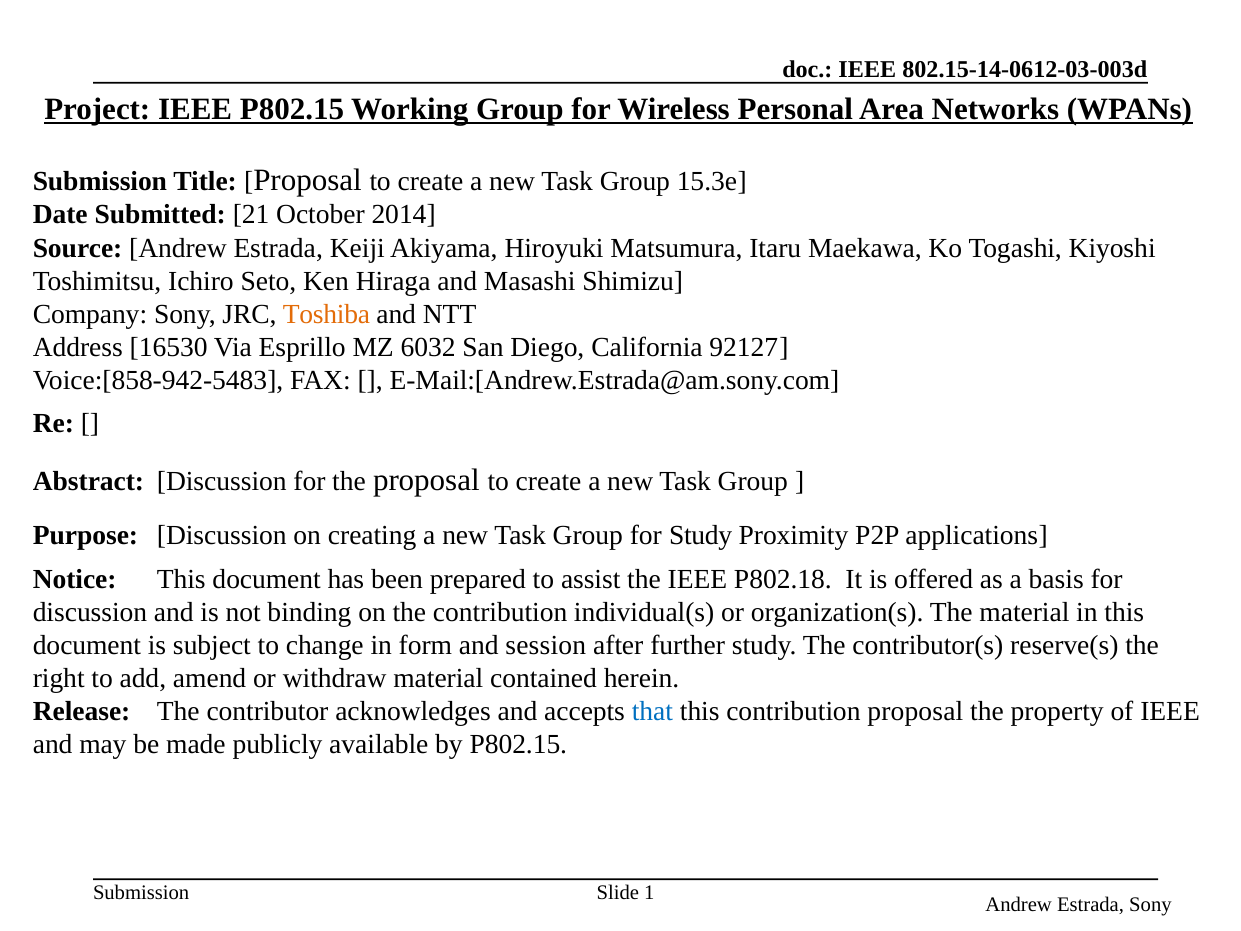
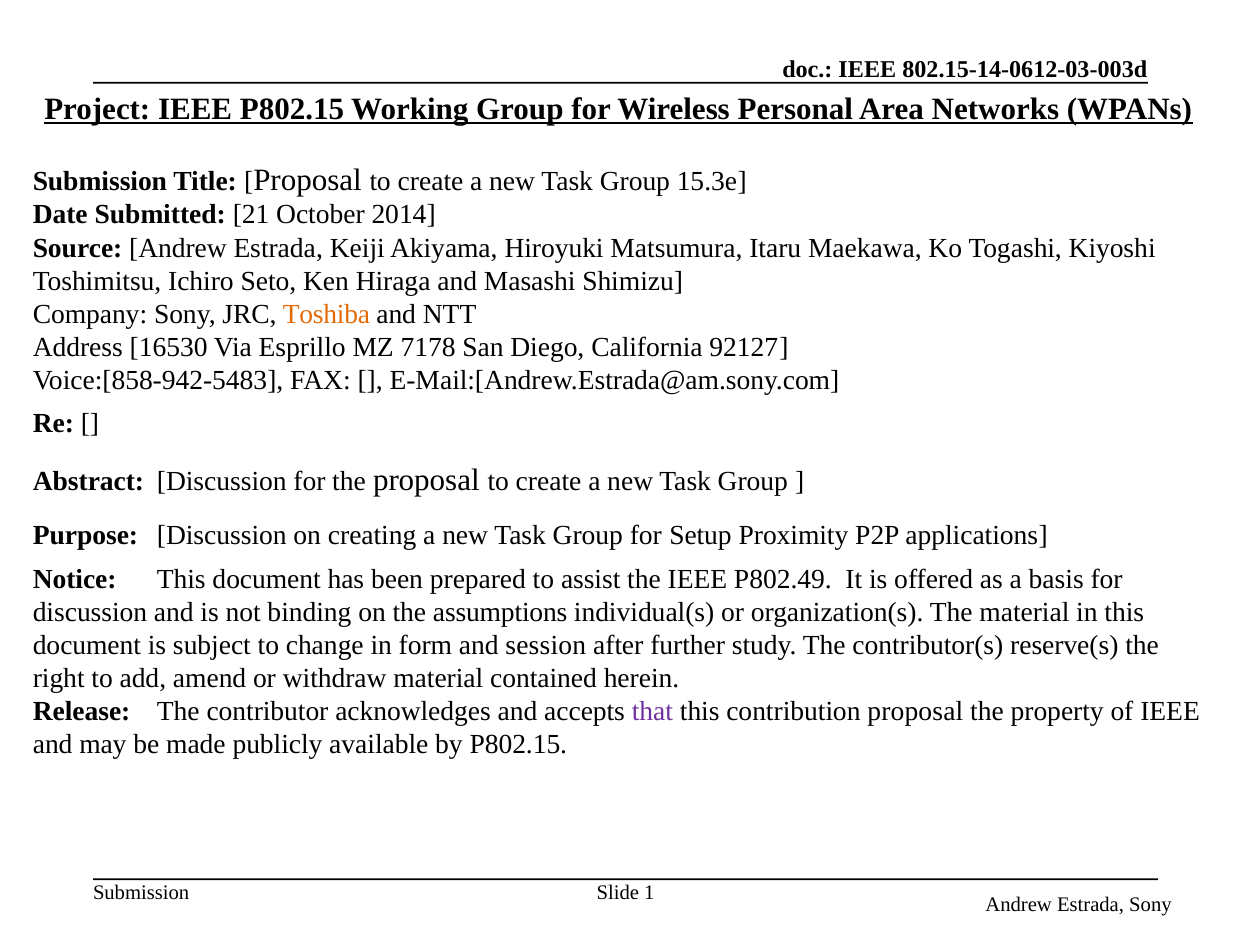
6032: 6032 -> 7178
for Study: Study -> Setup
P802.18: P802.18 -> P802.49
the contribution: contribution -> assumptions
that colour: blue -> purple
